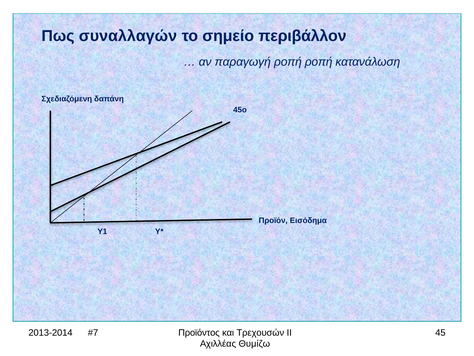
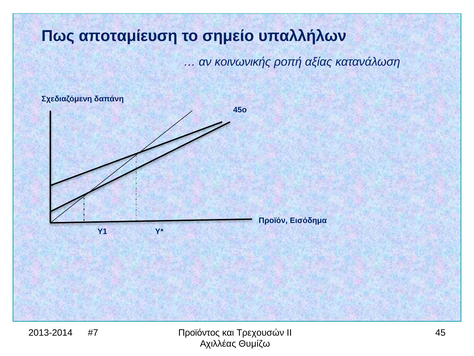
συναλλαγών: συναλλαγών -> αποταμίευση
περιβάλλον: περιβάλλον -> υπαλλήλων
παραγωγή: παραγωγή -> κοινωνικής
ροπή ροπή: ροπή -> αξίας
